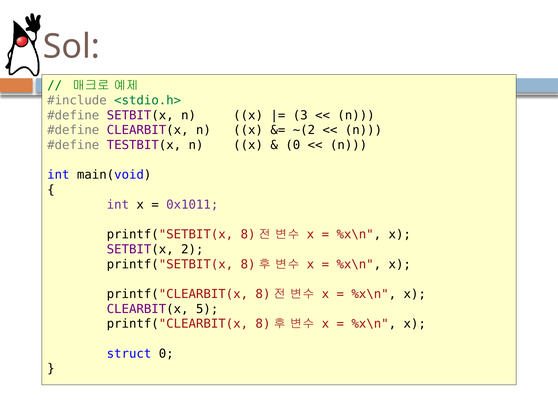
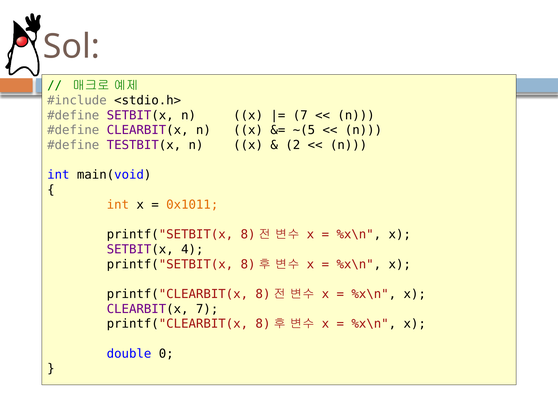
<stdio.h> colour: green -> black
3 at (300, 115): 3 -> 7
~(2: ~(2 -> ~(5
0 at (293, 145): 0 -> 2
int at (118, 204) colour: purple -> orange
0x1011 colour: purple -> orange
2: 2 -> 4
CLEARBIT(x 5: 5 -> 7
struct: struct -> double
